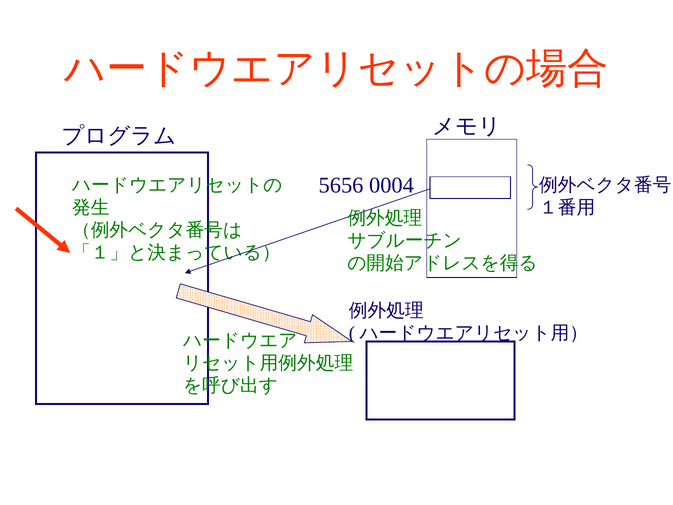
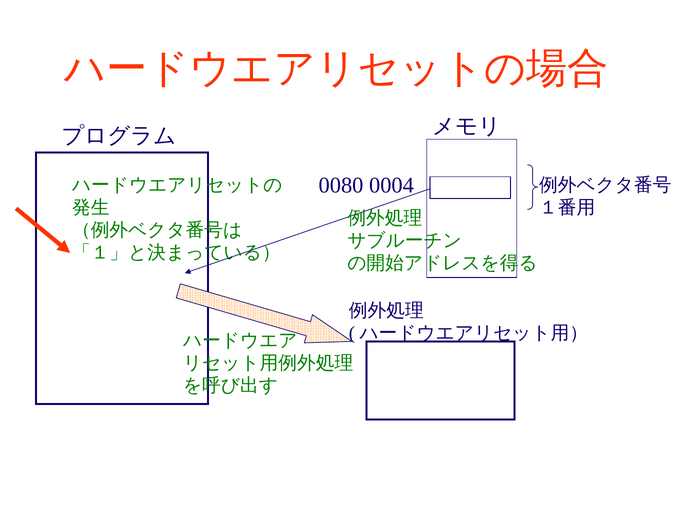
5656: 5656 -> 0080
